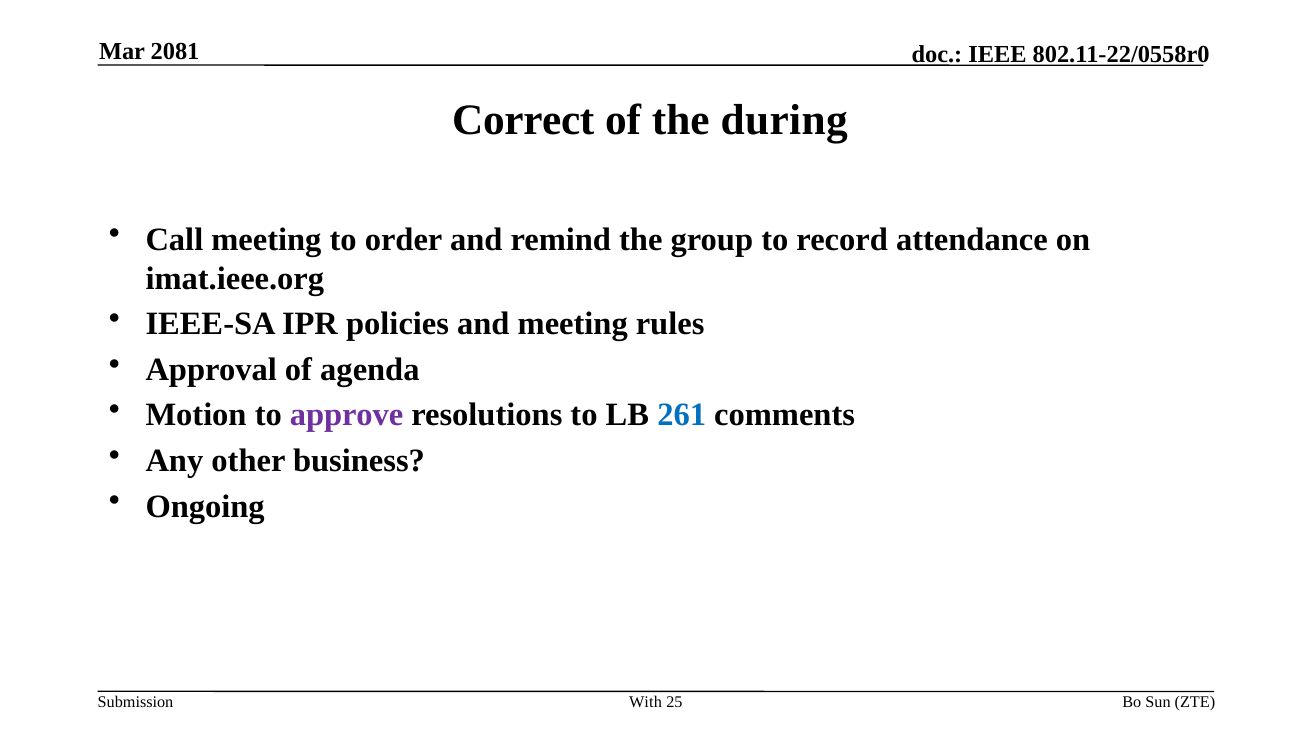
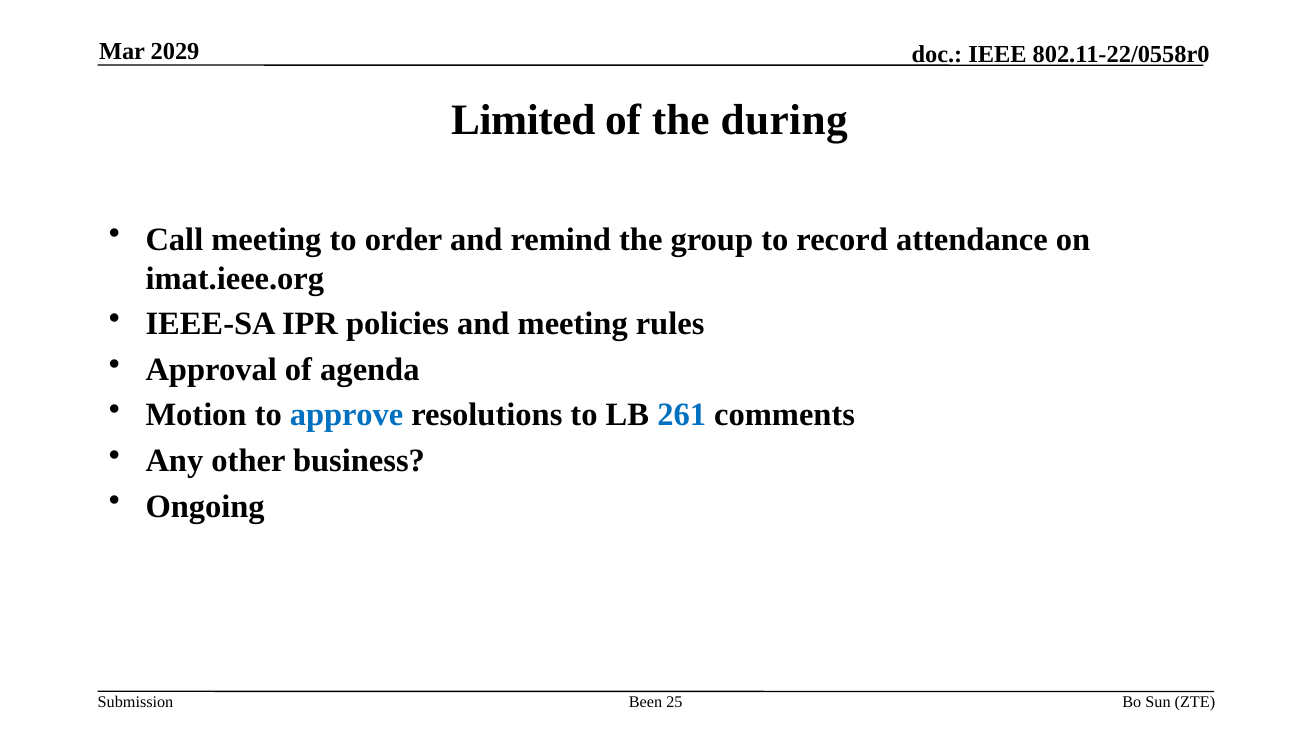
2081: 2081 -> 2029
Correct: Correct -> Limited
approve colour: purple -> blue
With: With -> Been
